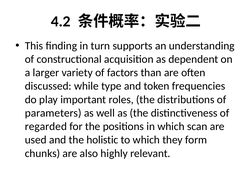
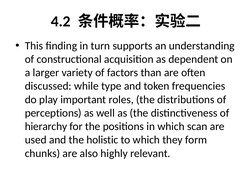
parameters: parameters -> perceptions
regarded: regarded -> hierarchy
